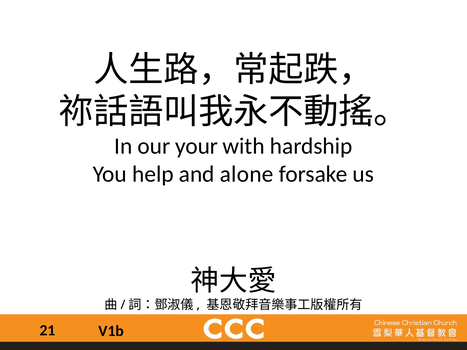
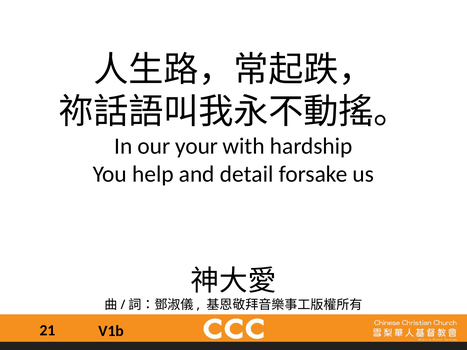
alone: alone -> detail
